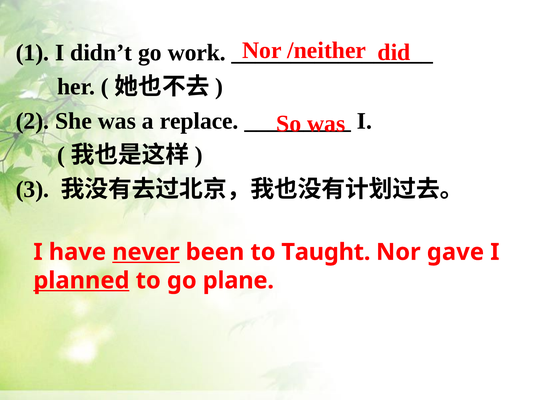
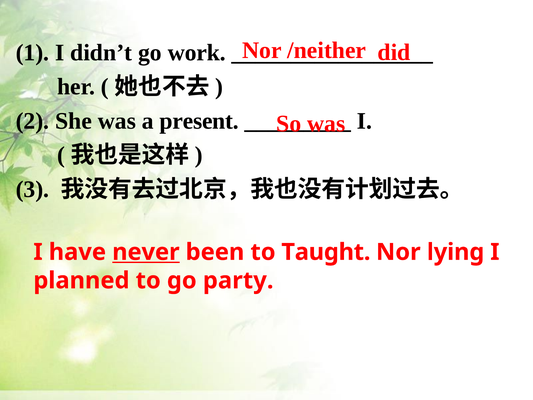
replace: replace -> present
gave: gave -> lying
planned underline: present -> none
plane: plane -> party
